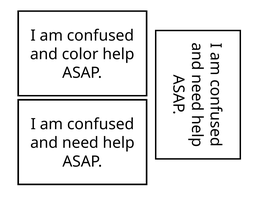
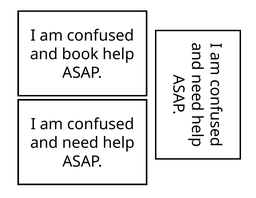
color: color -> book
